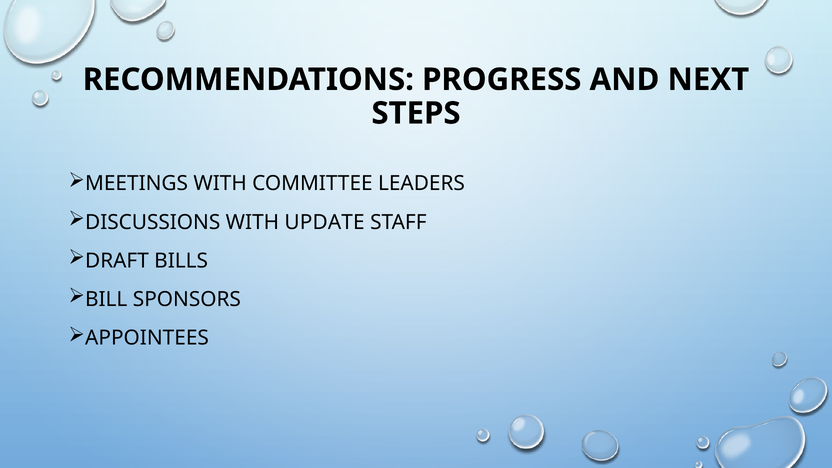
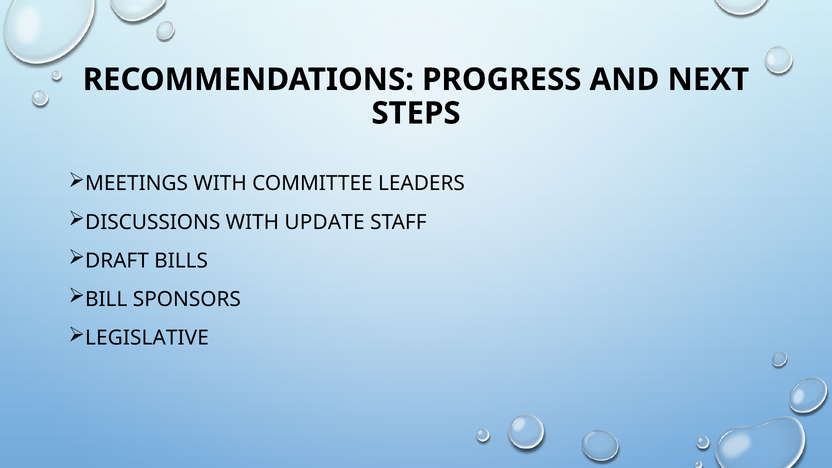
APPOINTEES: APPOINTEES -> LEGISLATIVE
